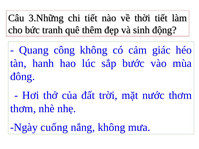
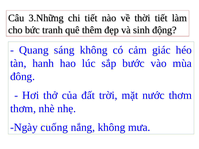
công: công -> sáng
